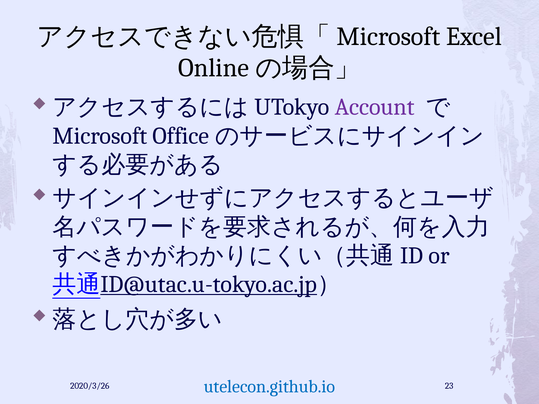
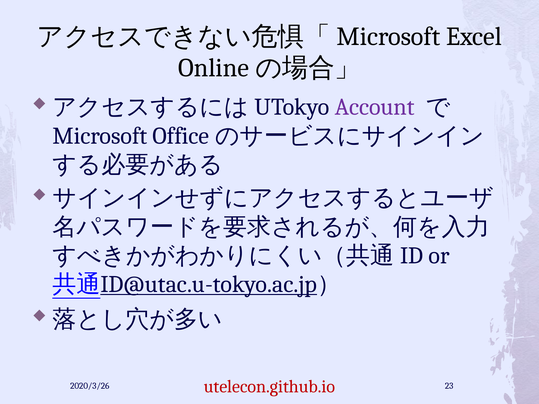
utelecon.github.io colour: blue -> red
